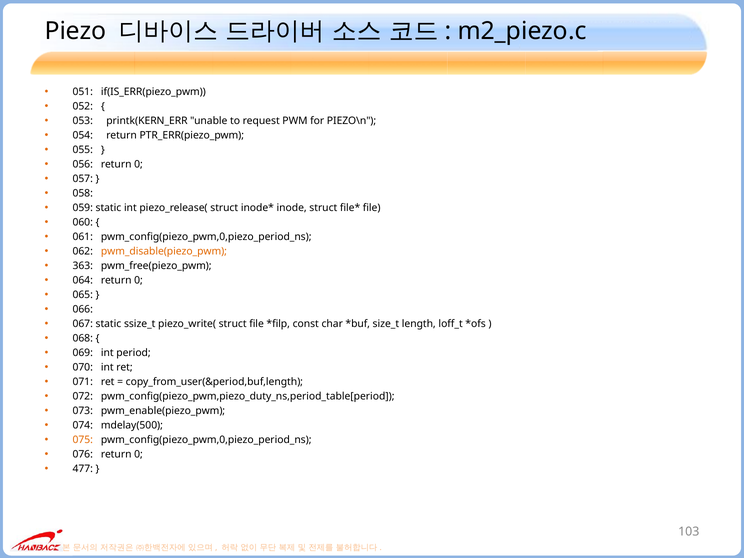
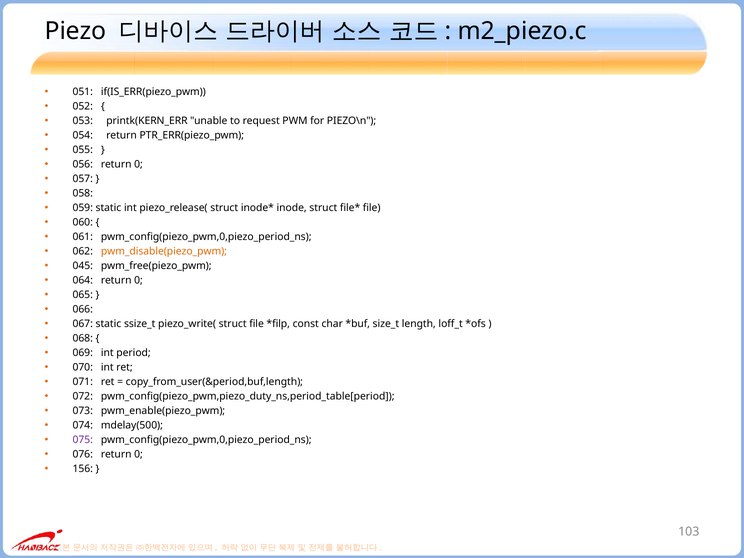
363: 363 -> 045
075 colour: orange -> purple
477: 477 -> 156
